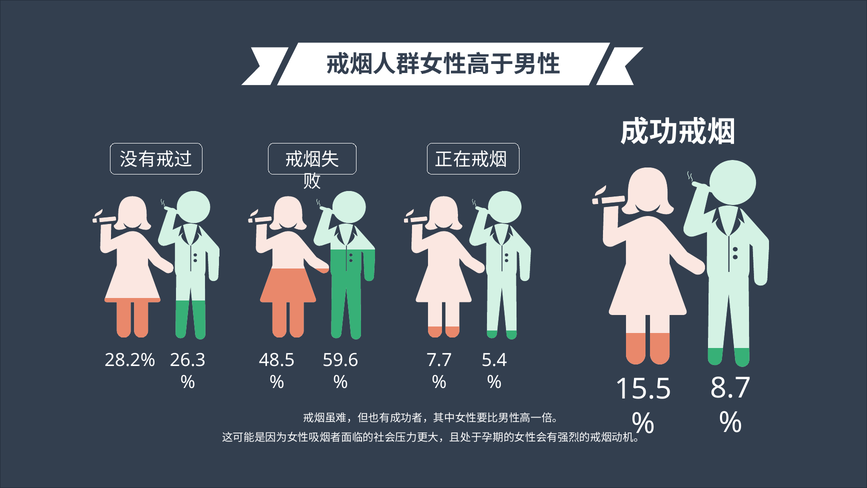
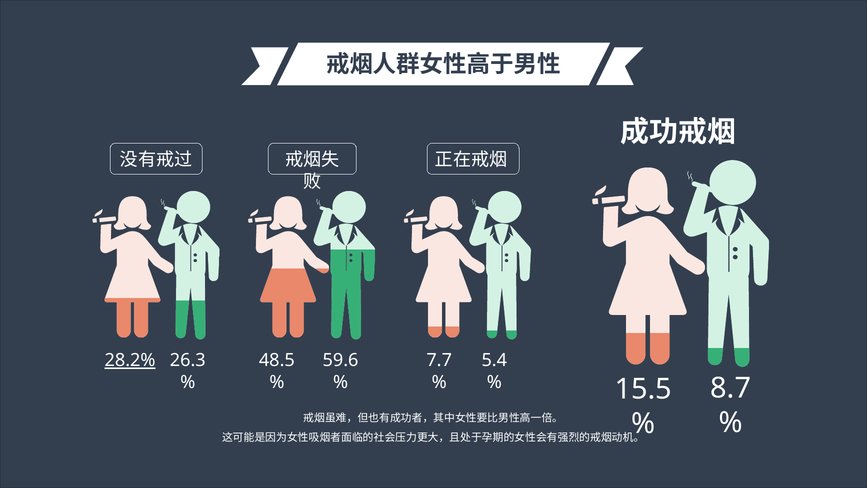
28.2% underline: none -> present
